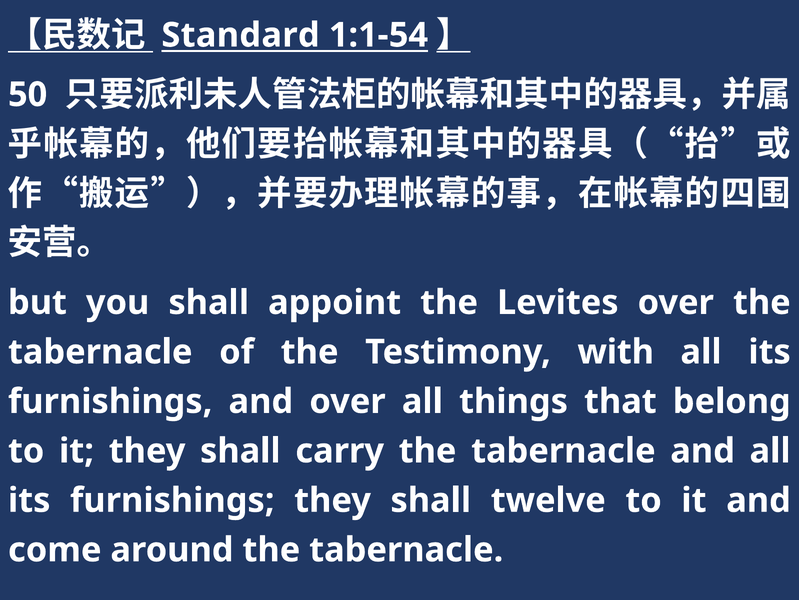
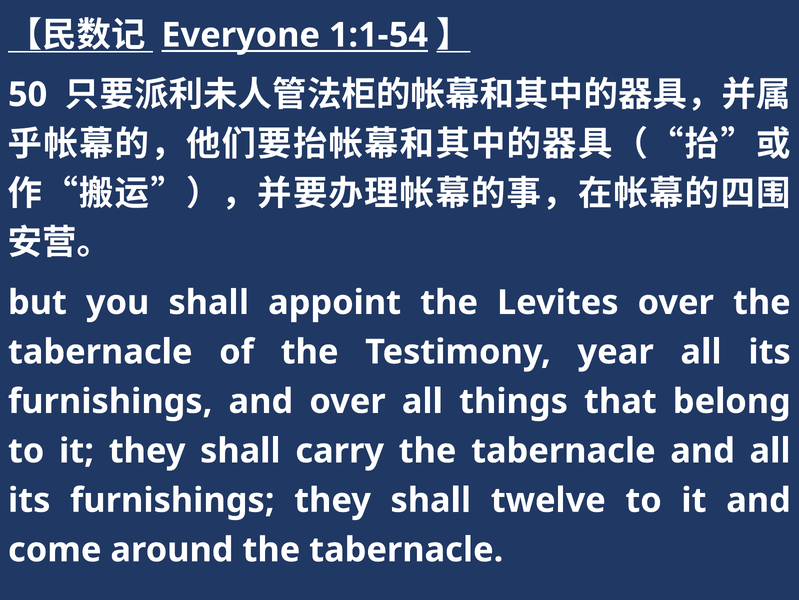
Standard: Standard -> Everyone
with: with -> year
